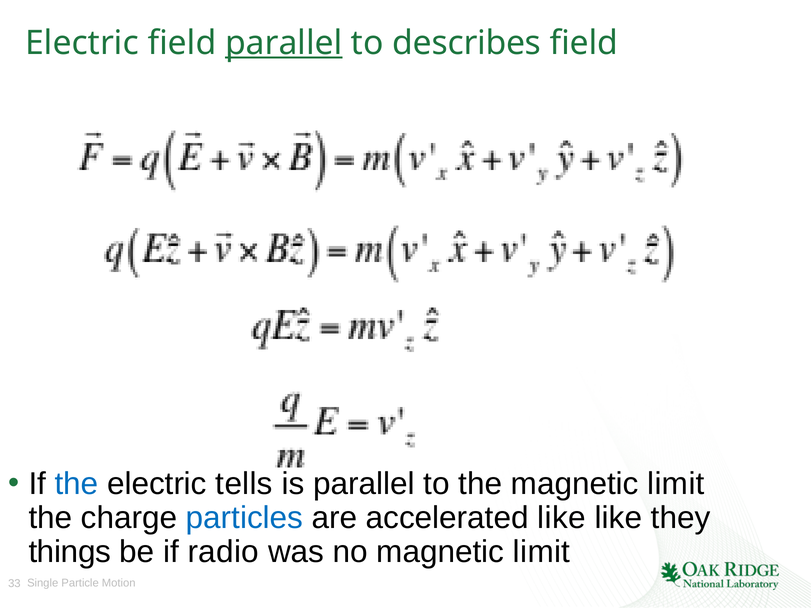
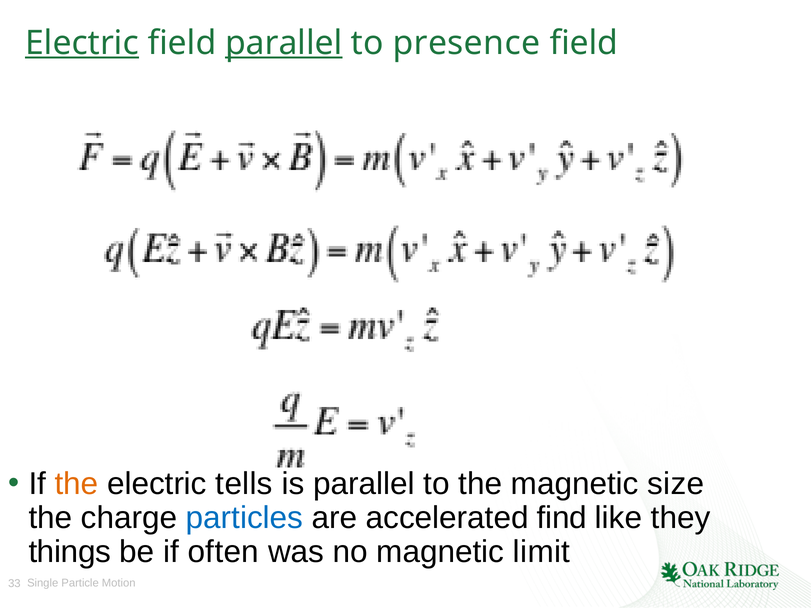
Electric at (82, 43) underline: none -> present
describes: describes -> presence
the at (77, 484) colour: blue -> orange
the magnetic limit: limit -> size
accelerated like: like -> find
radio: radio -> often
